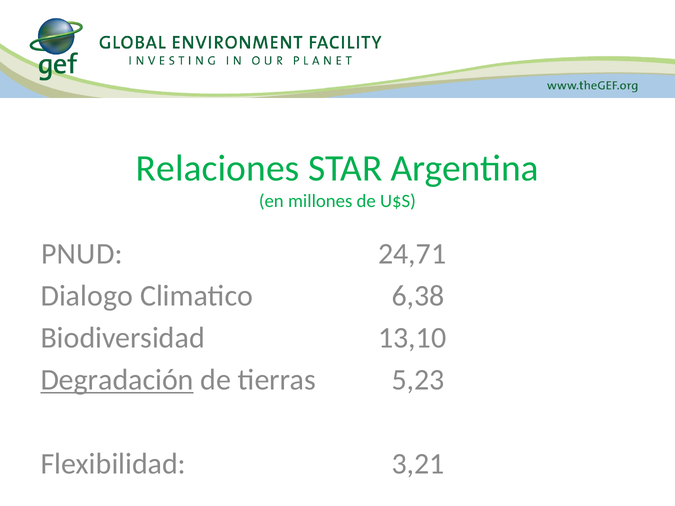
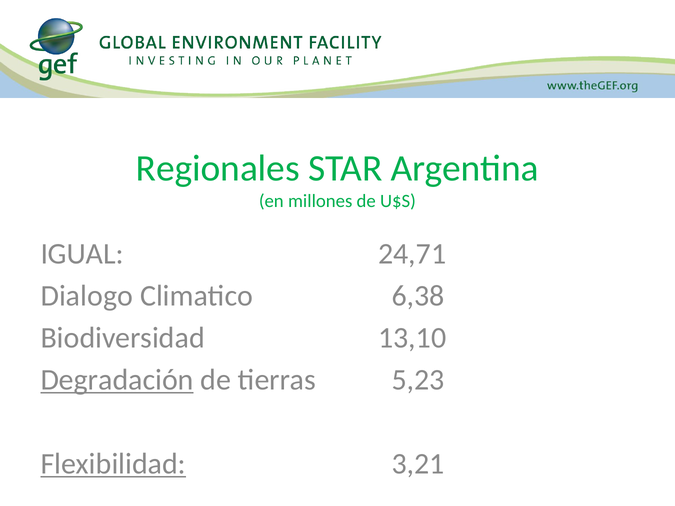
Relaciones: Relaciones -> Regionales
PNUD: PNUD -> IGUAL
Flexibilidad underline: none -> present
